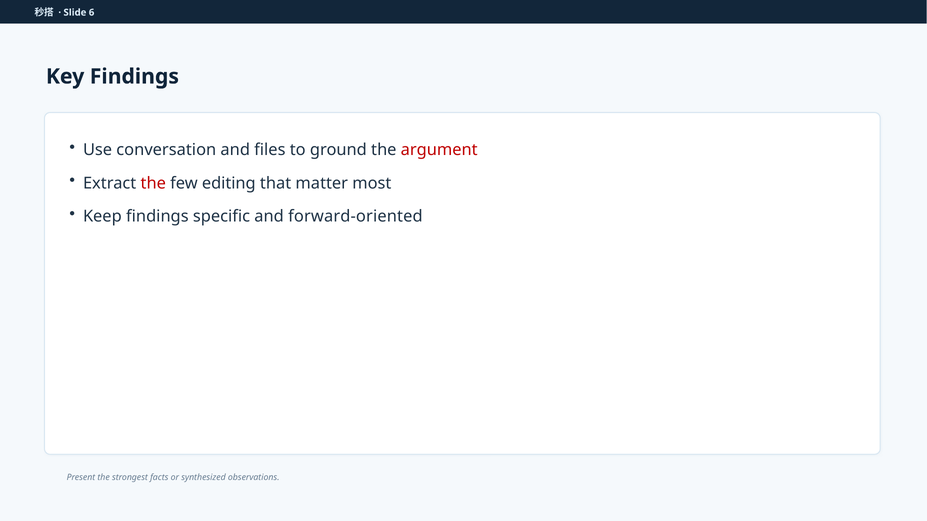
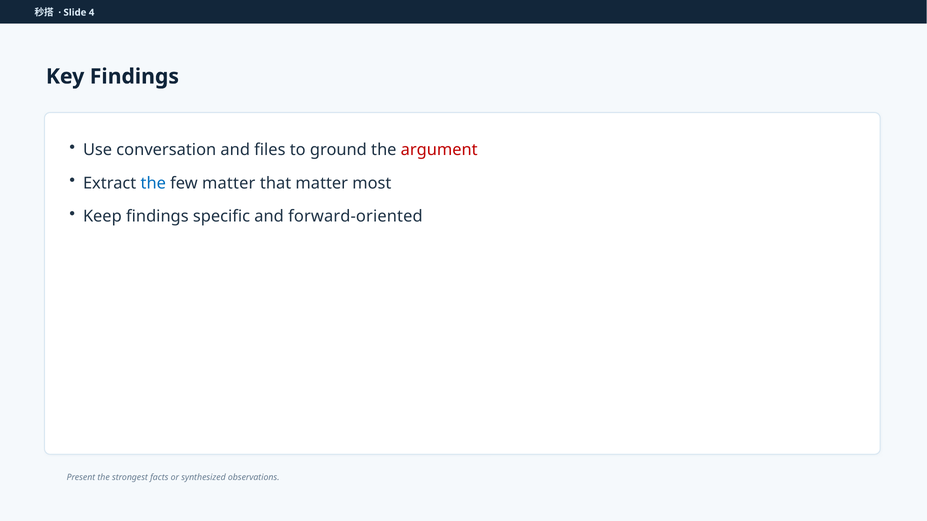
6: 6 -> 4
the at (153, 183) colour: red -> blue
few editing: editing -> matter
